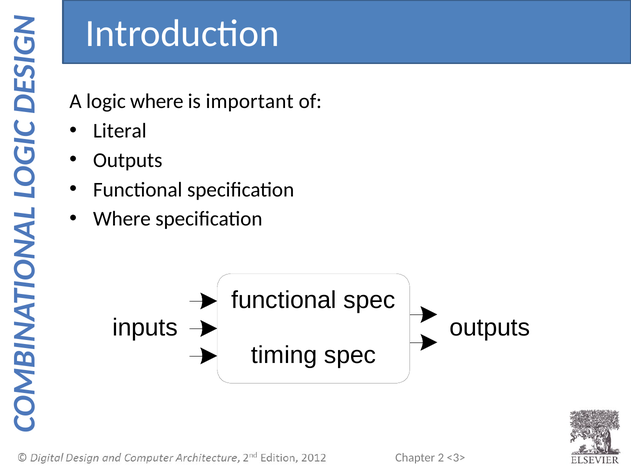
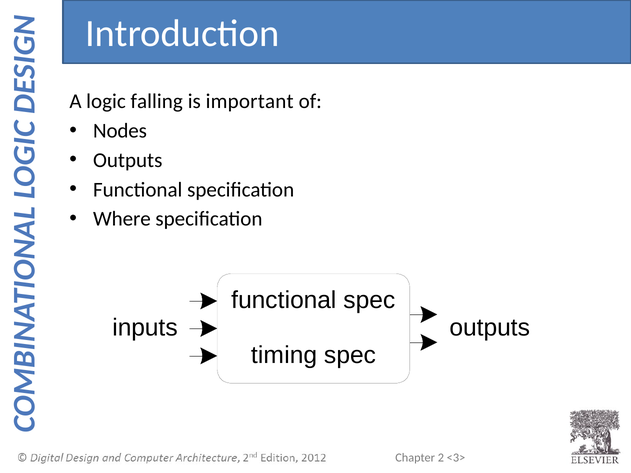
logic where: where -> falling
Literal: Literal -> Nodes
